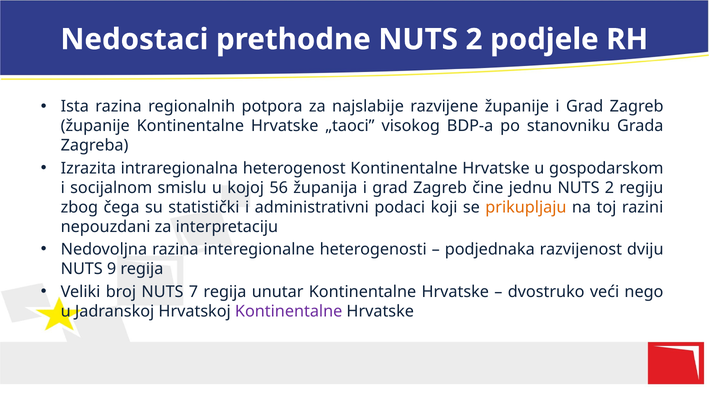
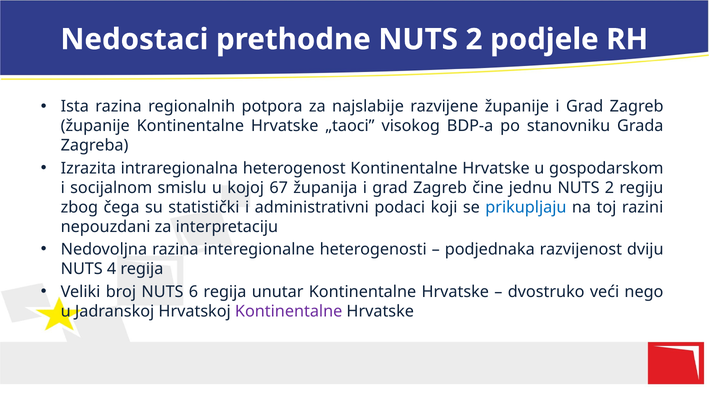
56: 56 -> 67
prikupljaju colour: orange -> blue
9: 9 -> 4
7: 7 -> 6
